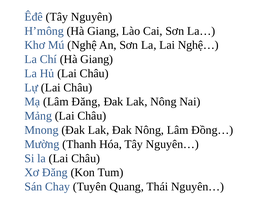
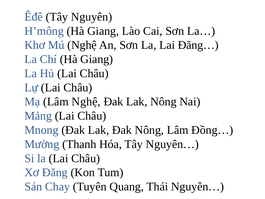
Nghệ…: Nghệ… -> Đăng…
Lâm Đăng: Đăng -> Nghệ
